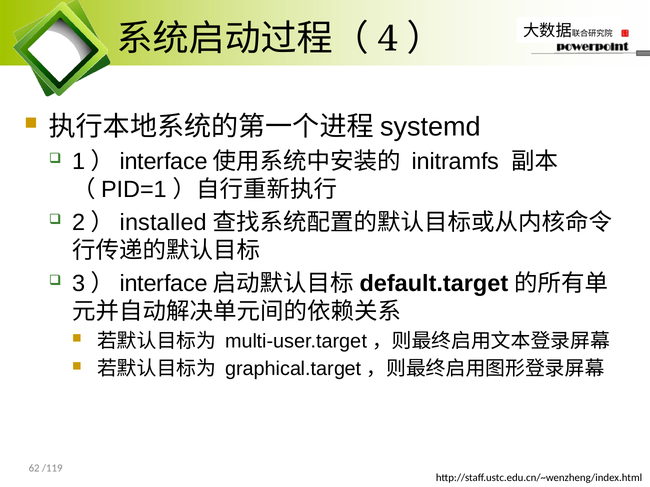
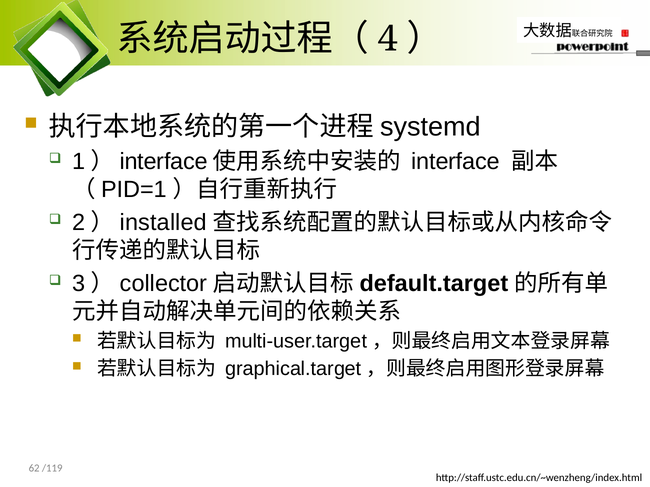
initramfs at (455, 162): initramfs -> interface
interface at (164, 284): interface -> collector
